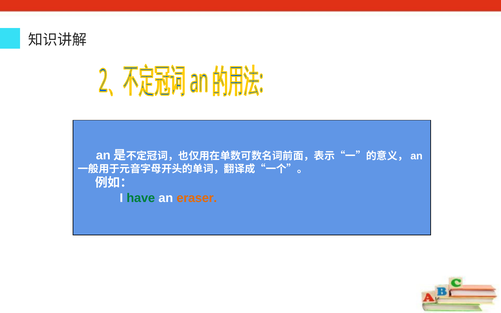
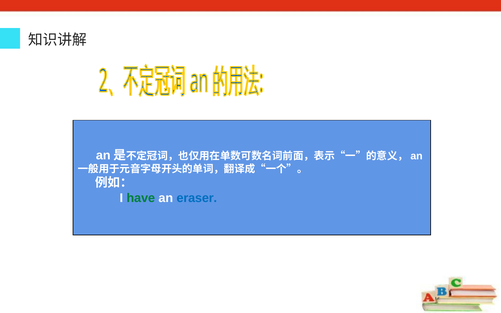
eraser colour: orange -> blue
